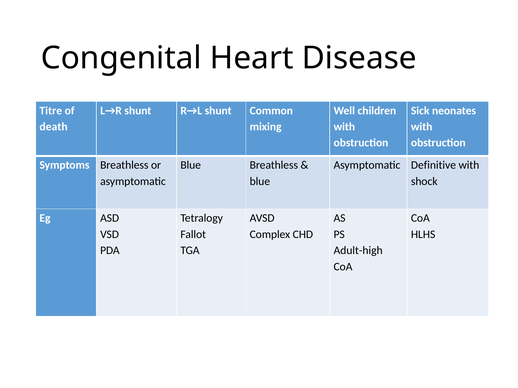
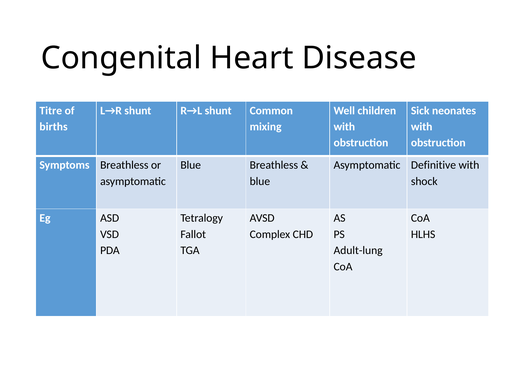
death: death -> births
Adult-high: Adult-high -> Adult-lung
